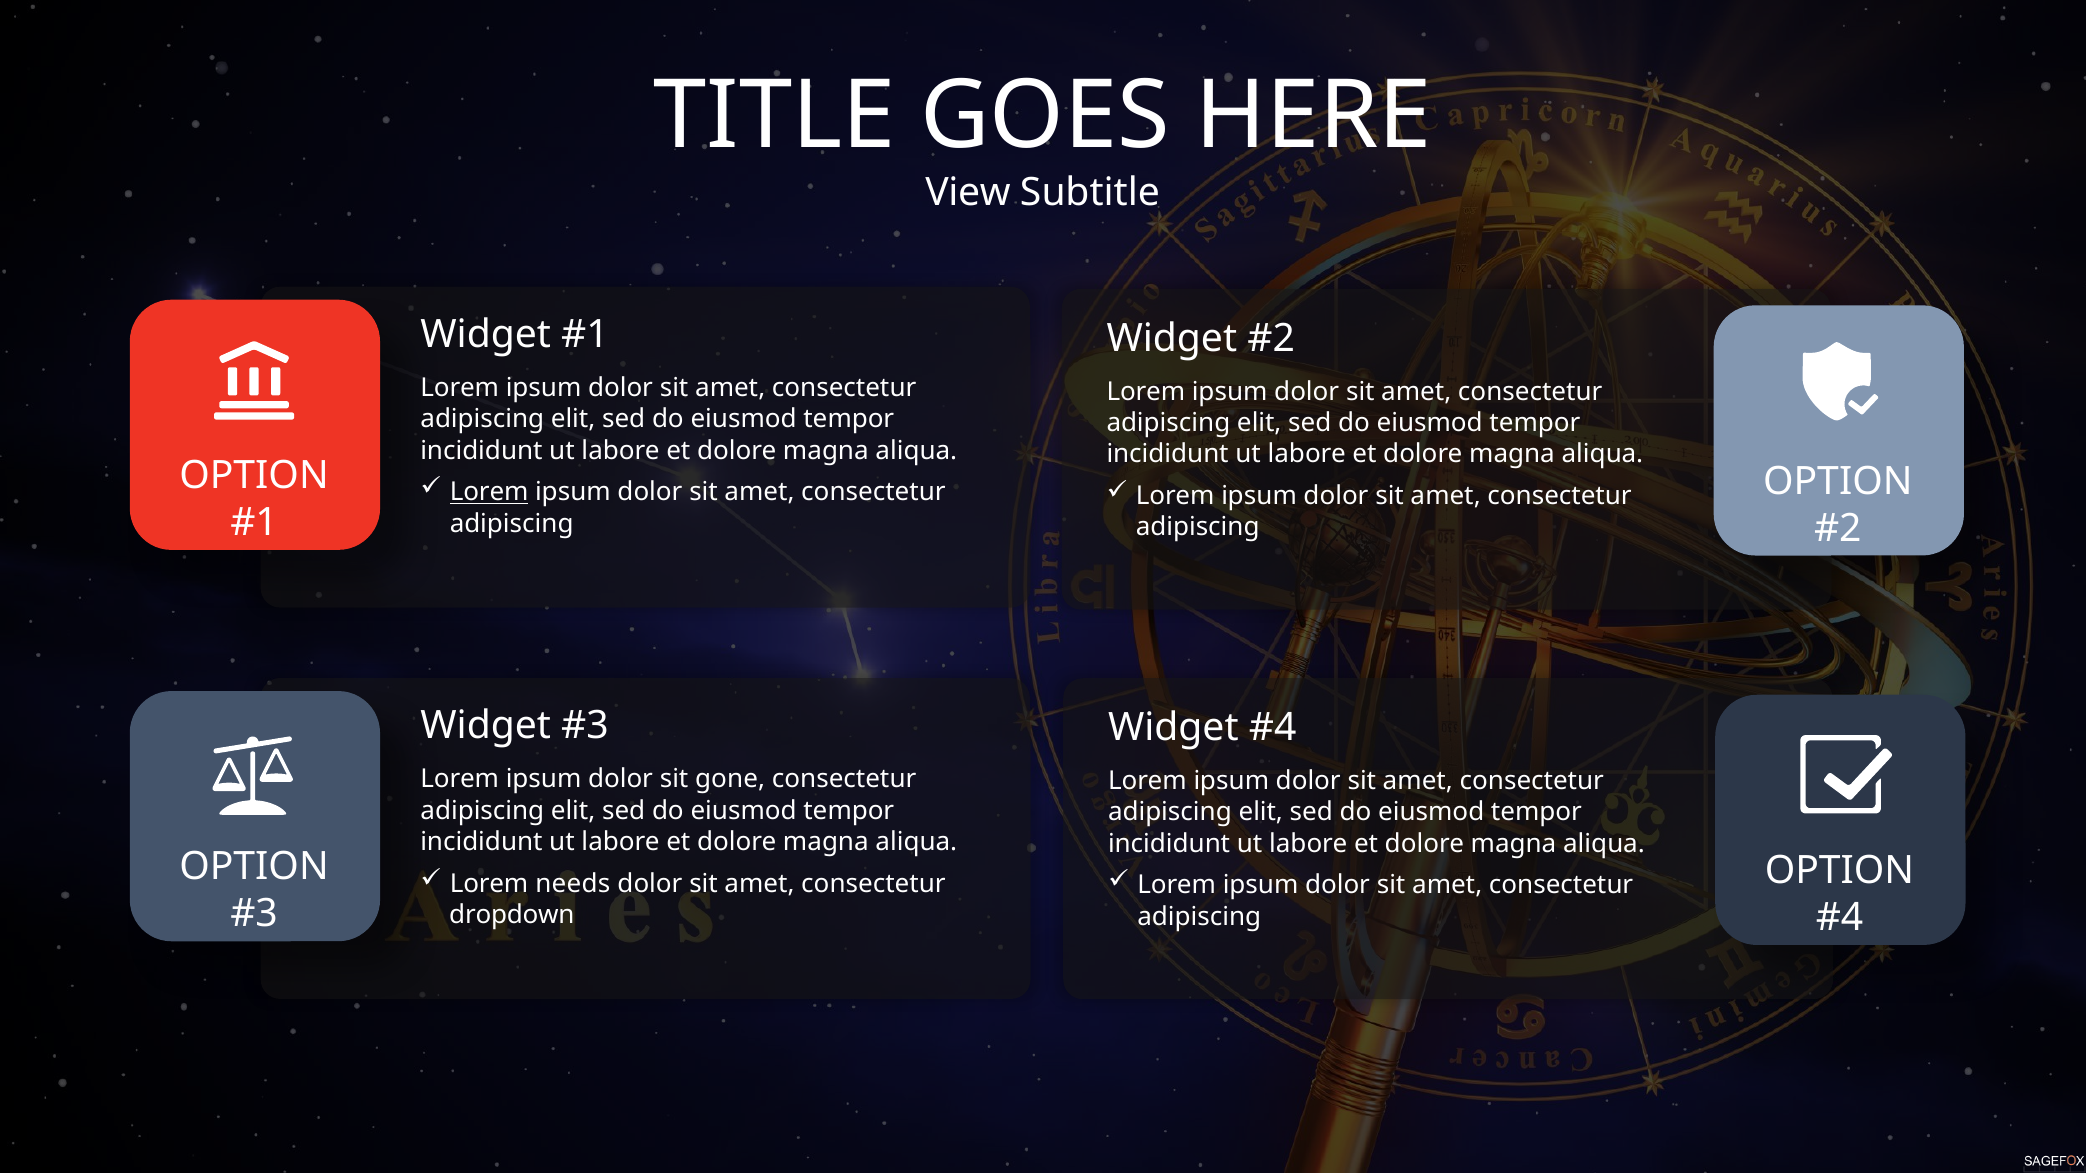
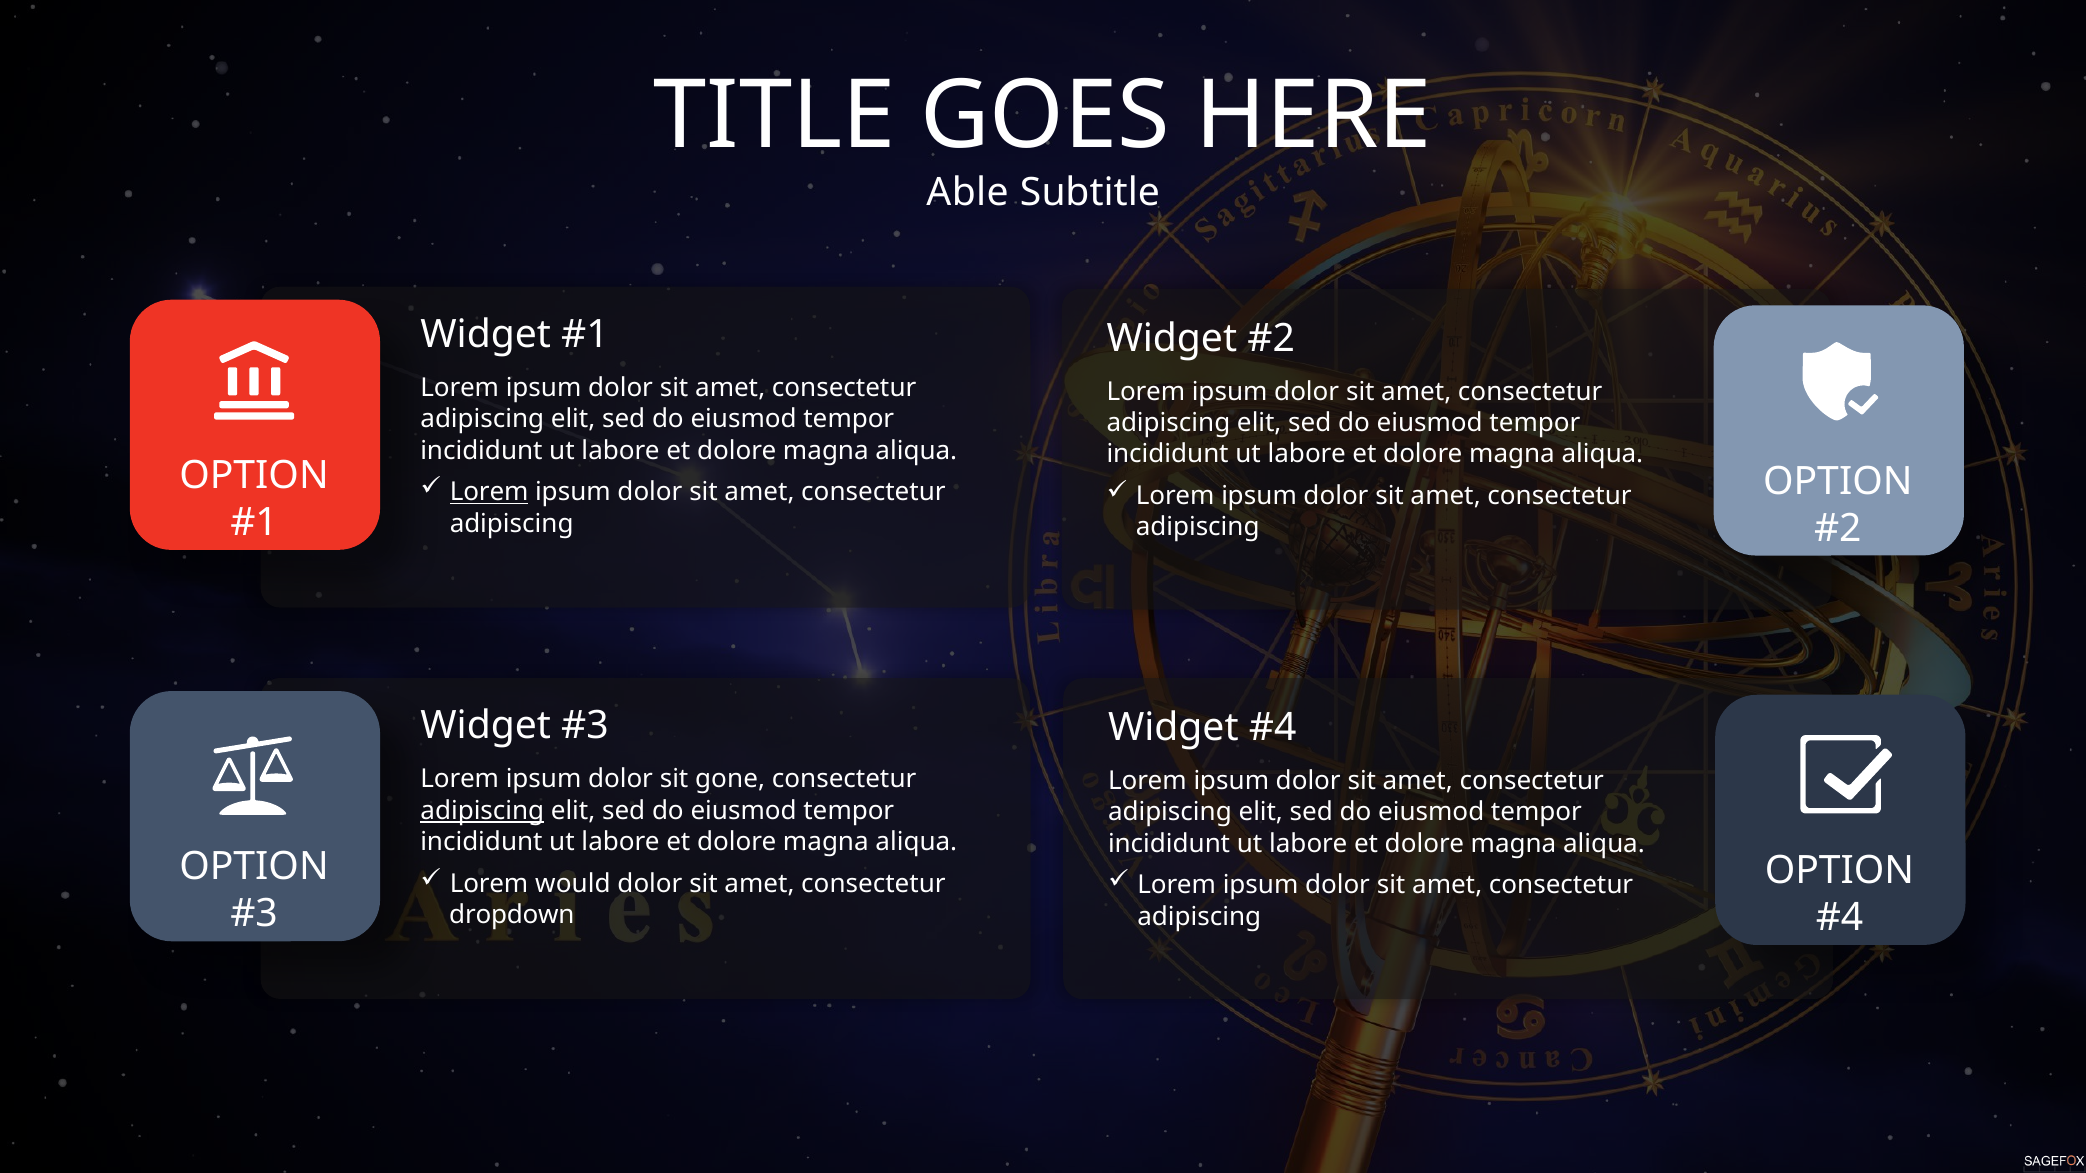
View: View -> Able
adipiscing at (482, 811) underline: none -> present
needs: needs -> would
